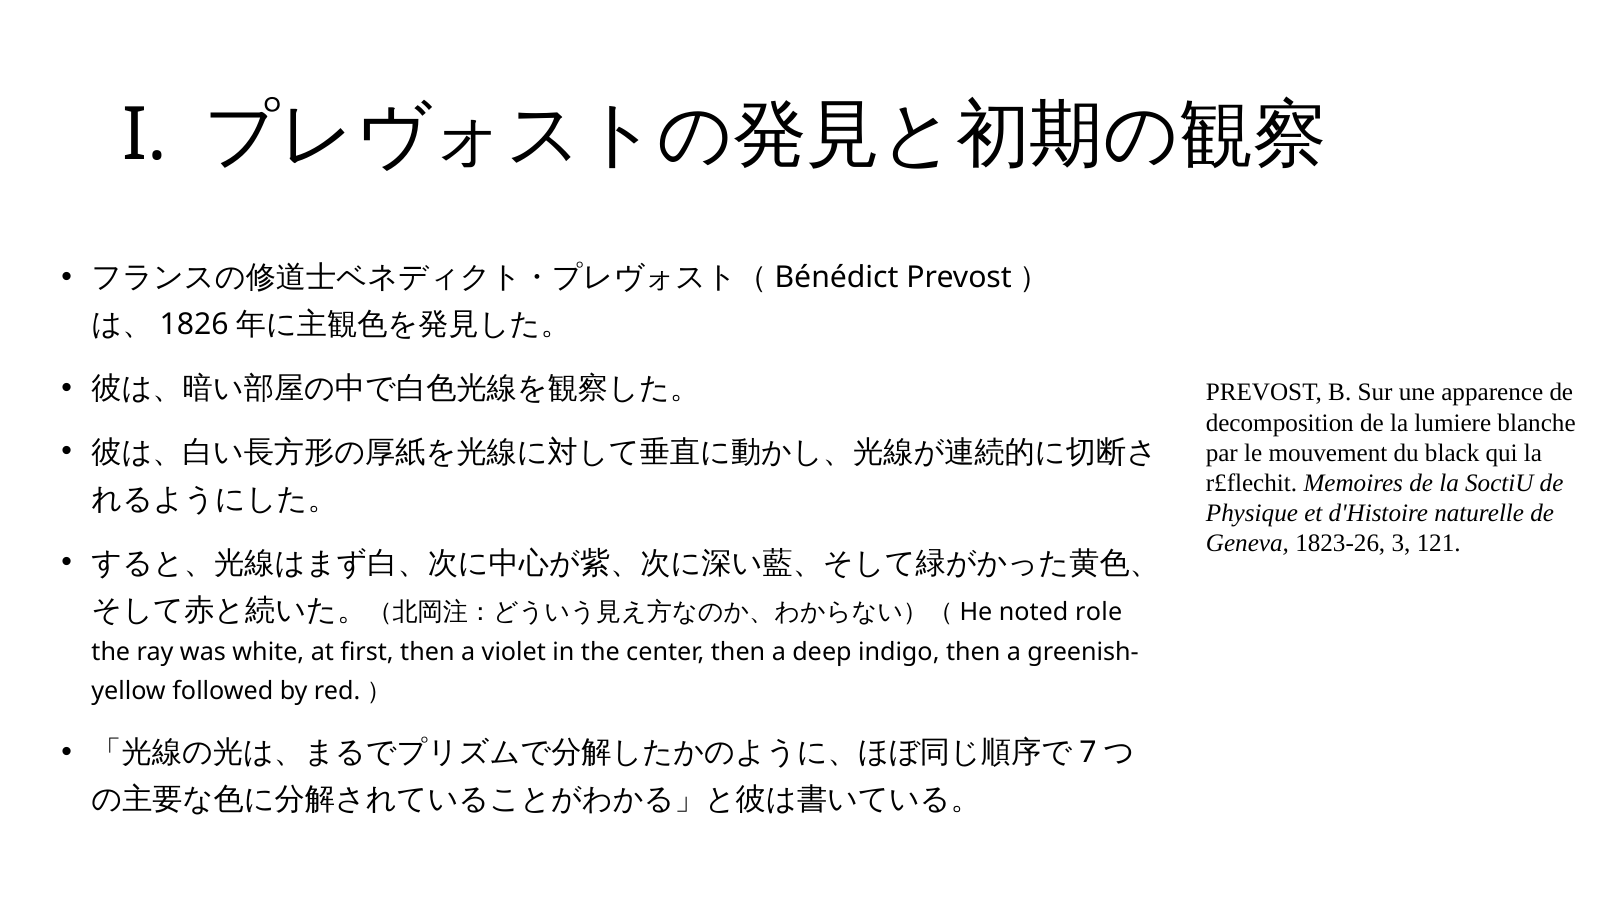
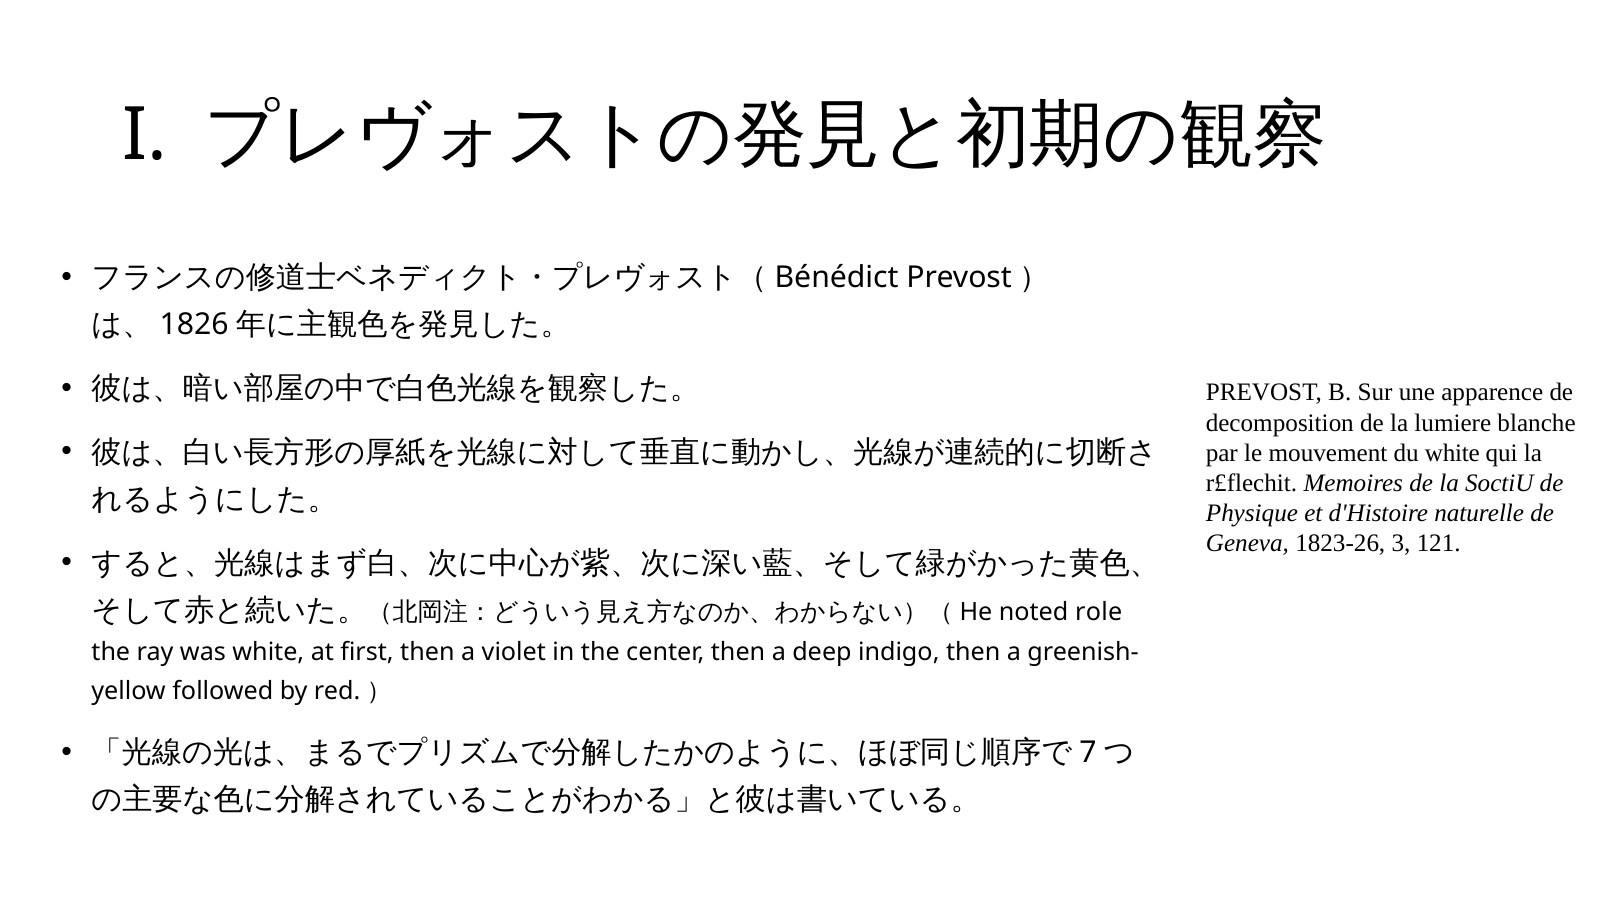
du black: black -> white
